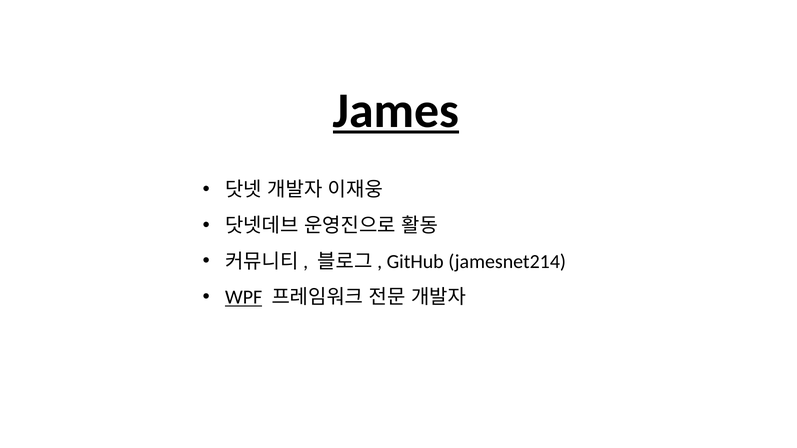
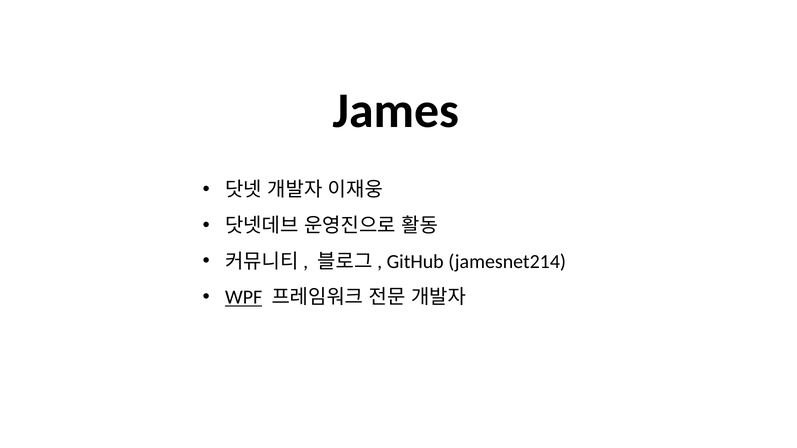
James underline: present -> none
